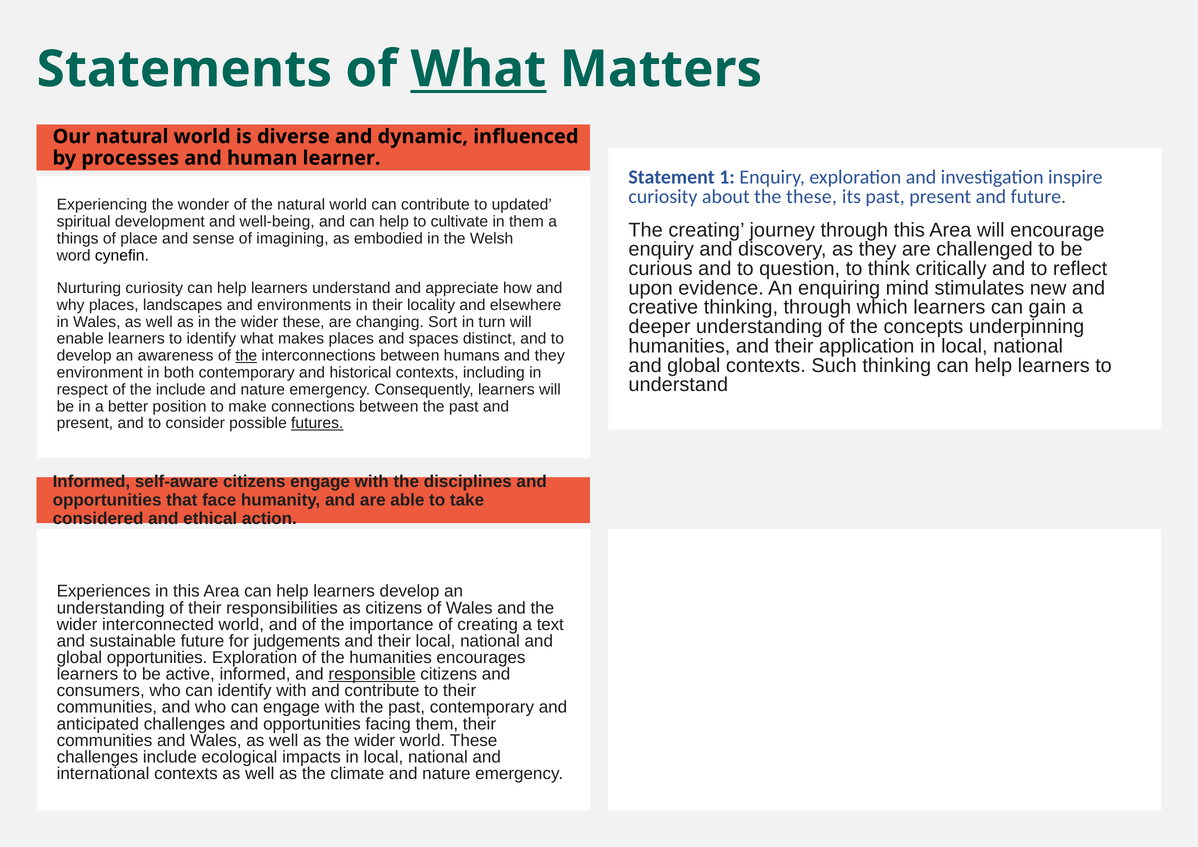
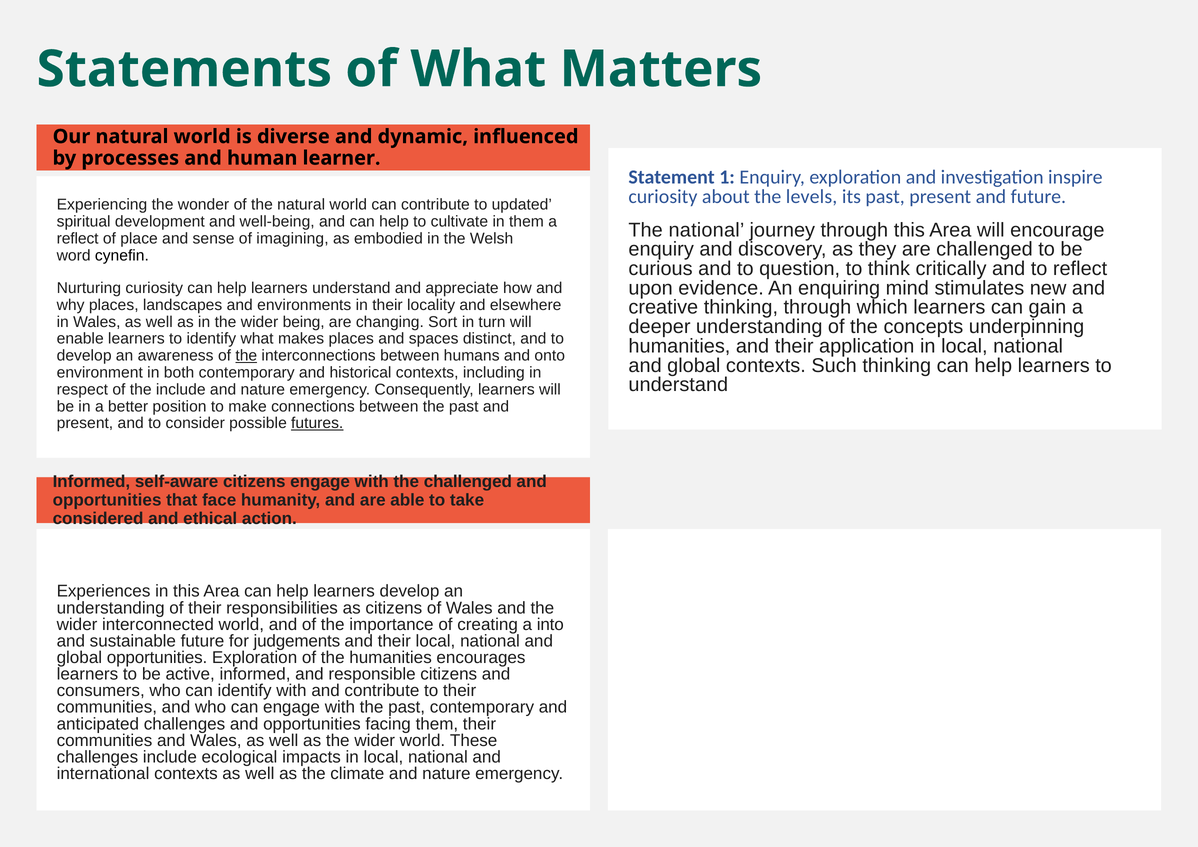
What at (478, 69) underline: present -> none
the these: these -> levels
The creating: creating -> national
things at (78, 239): things -> reflect
wider these: these -> being
and they: they -> onto
the disciplines: disciplines -> challenged
text: text -> into
responsible underline: present -> none
